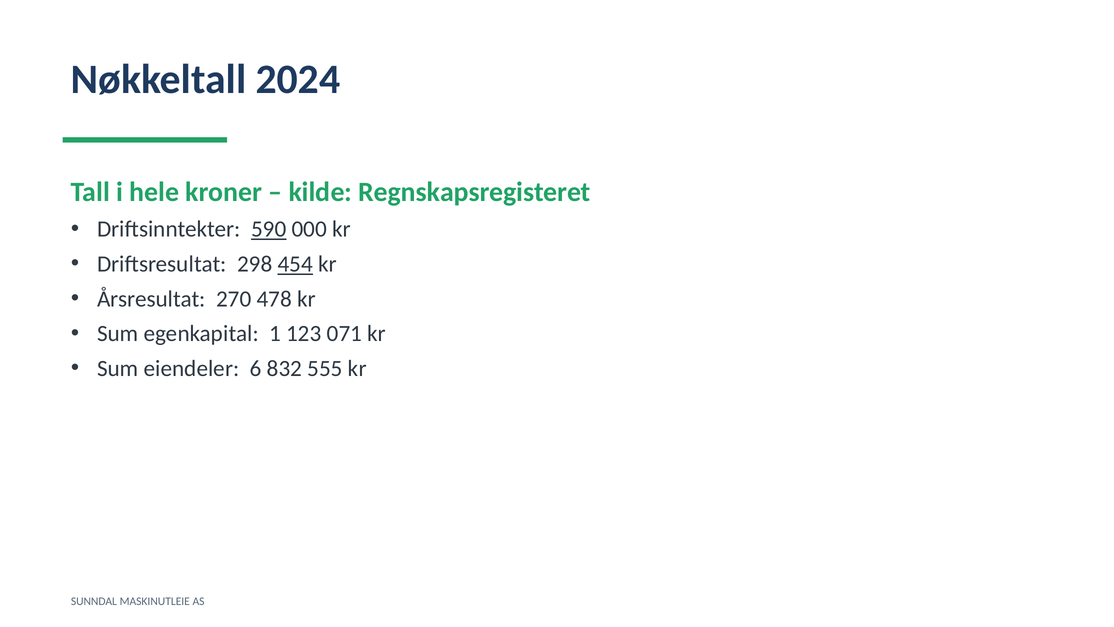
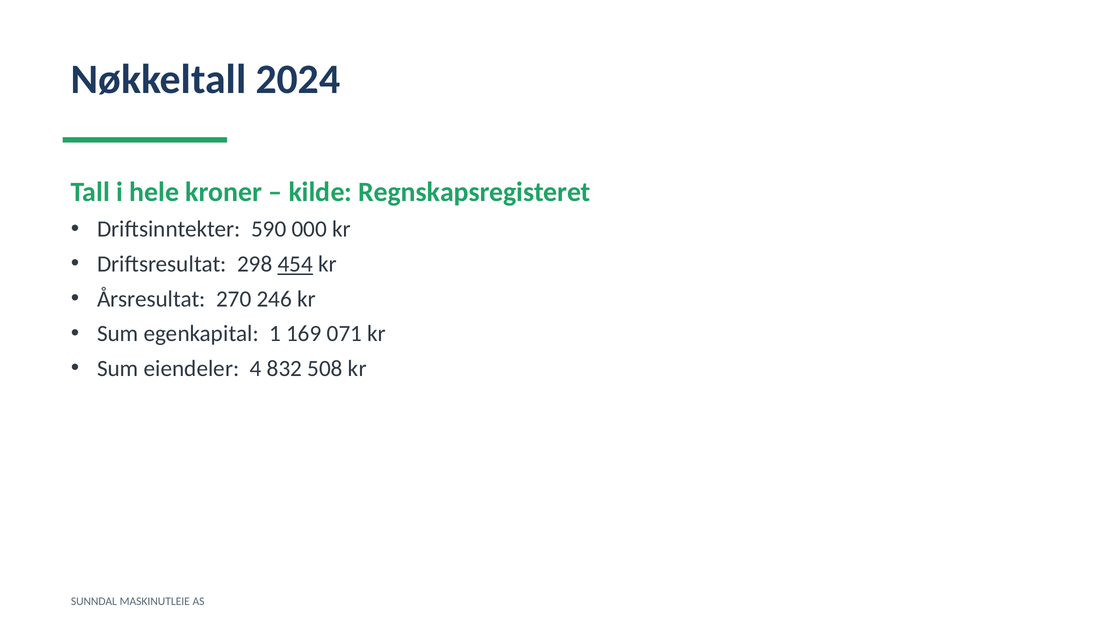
590 underline: present -> none
478: 478 -> 246
123: 123 -> 169
6: 6 -> 4
555: 555 -> 508
